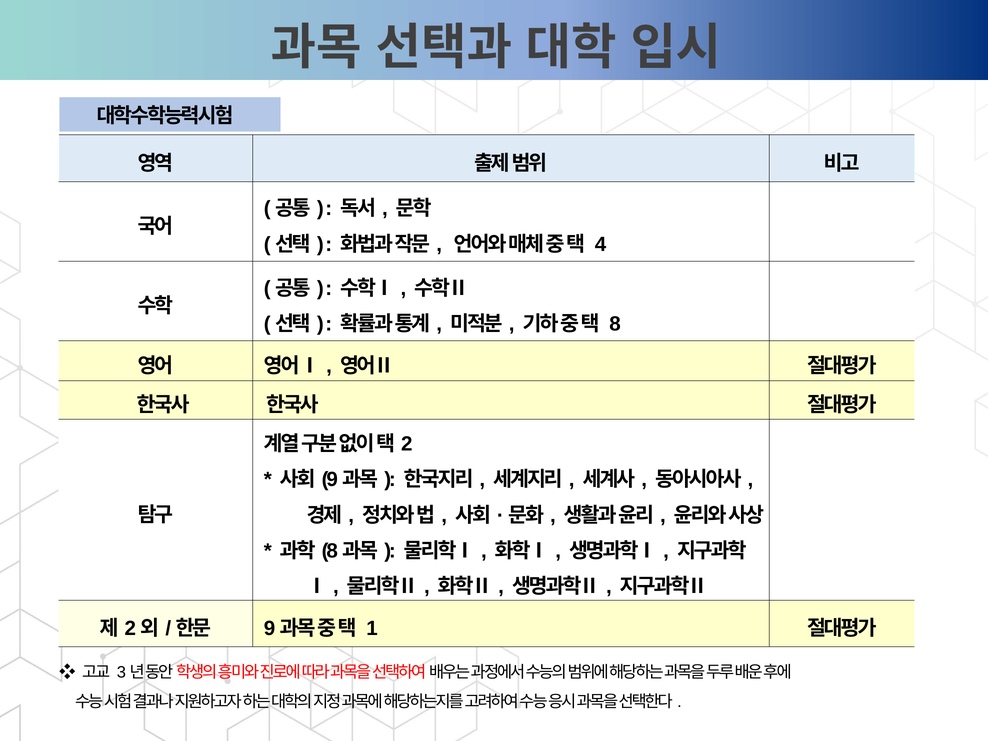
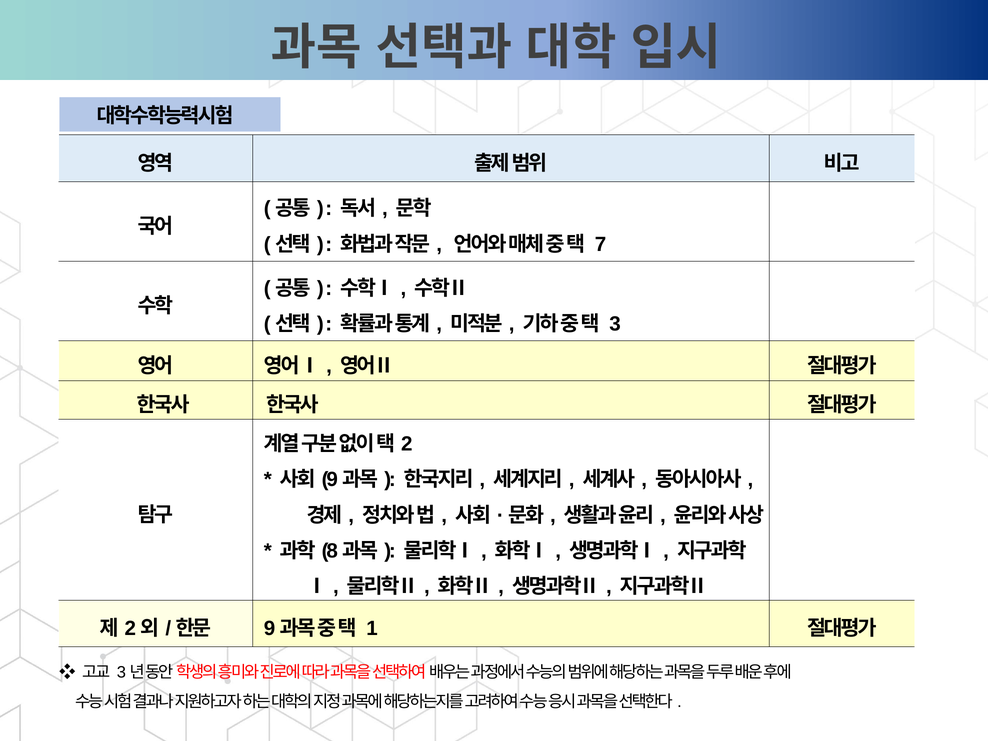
4: 4 -> 7
8: 8 -> 3
